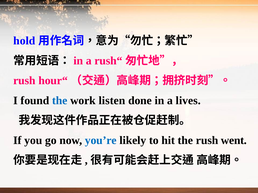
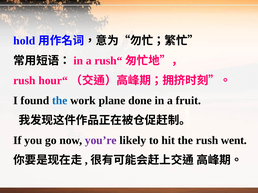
listen: listen -> plane
lives: lives -> fruit
you’re colour: blue -> purple
